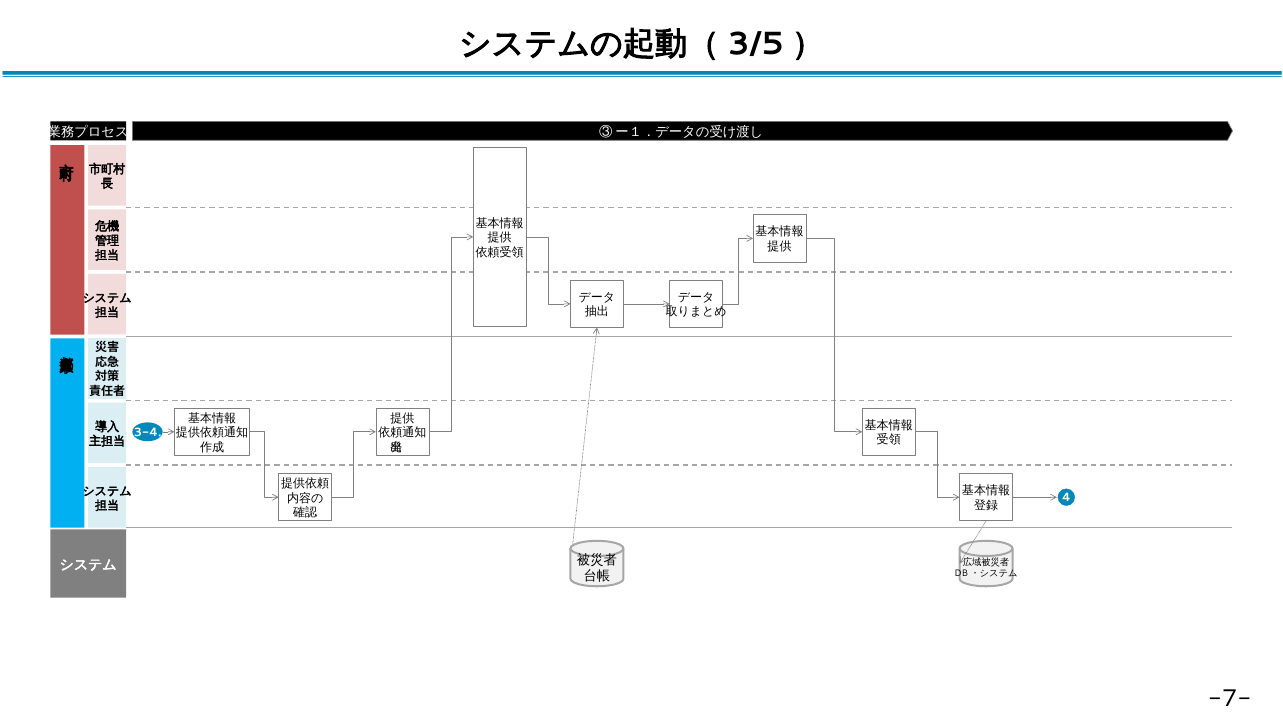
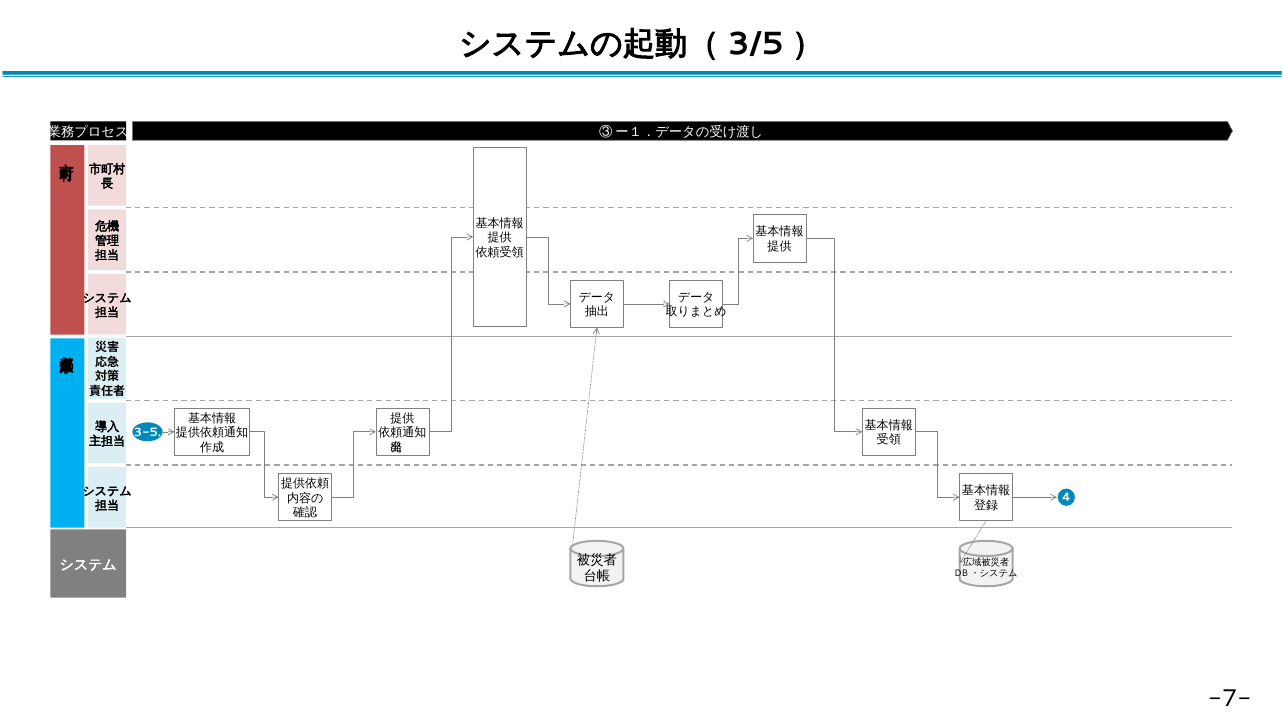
3-4: 3-4 -> 3-5
